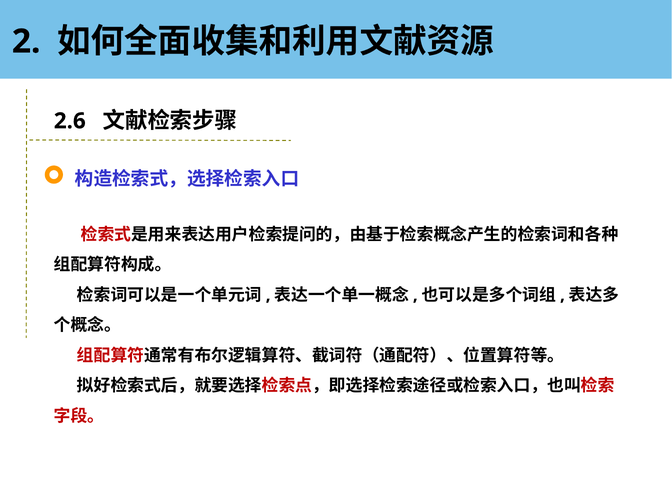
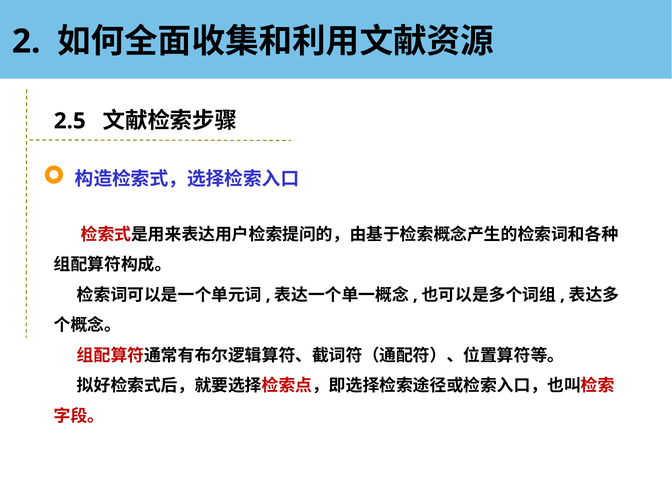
2.6: 2.6 -> 2.5
